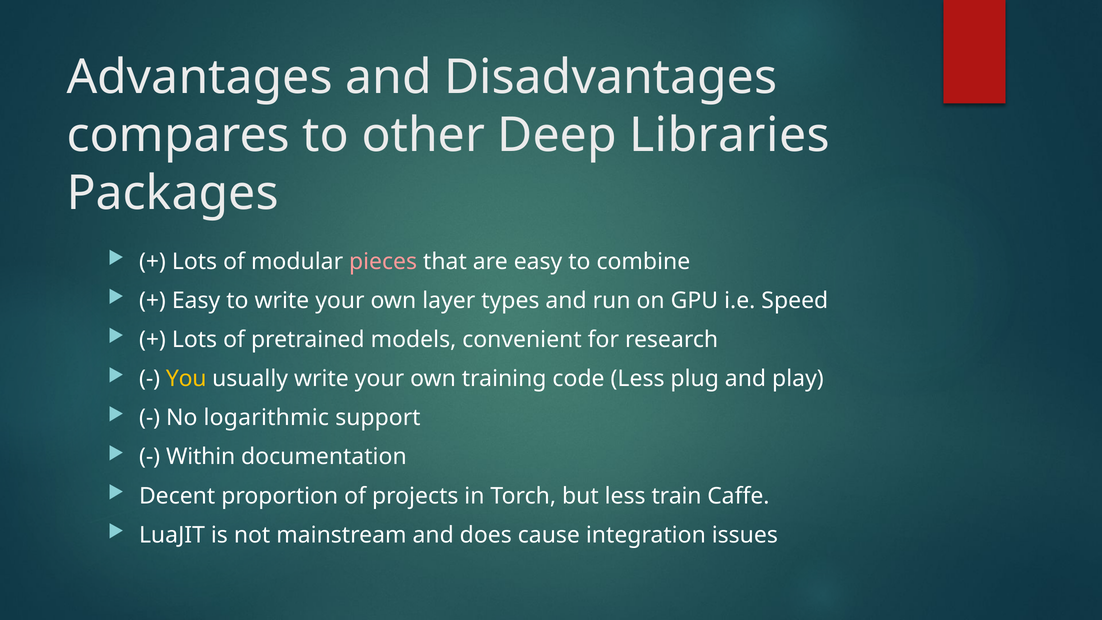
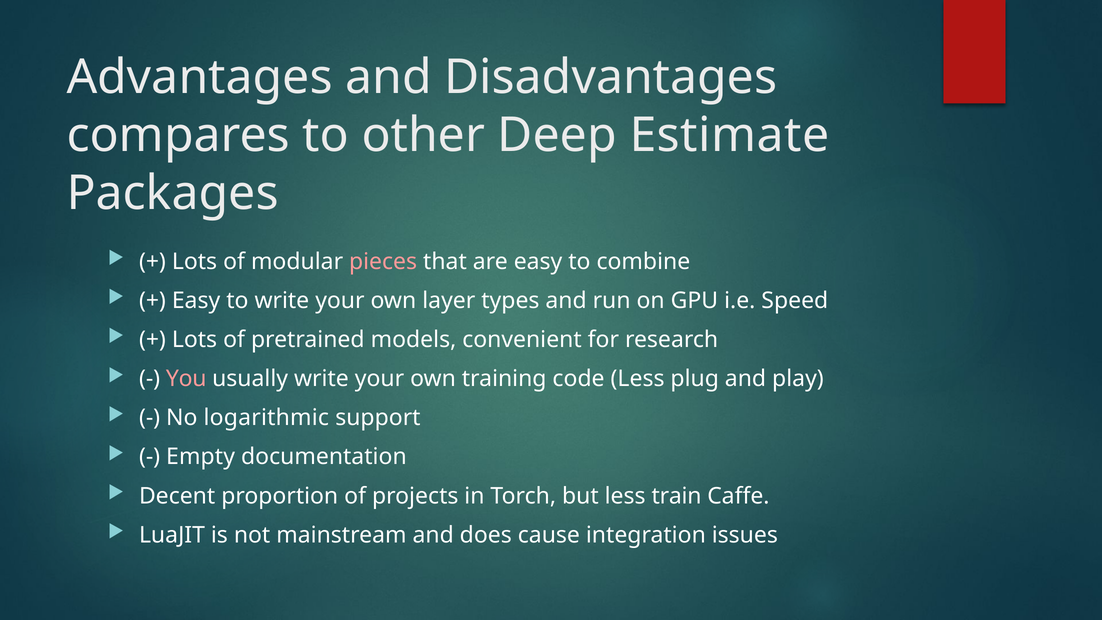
Libraries: Libraries -> Estimate
You colour: yellow -> pink
Within: Within -> Empty
